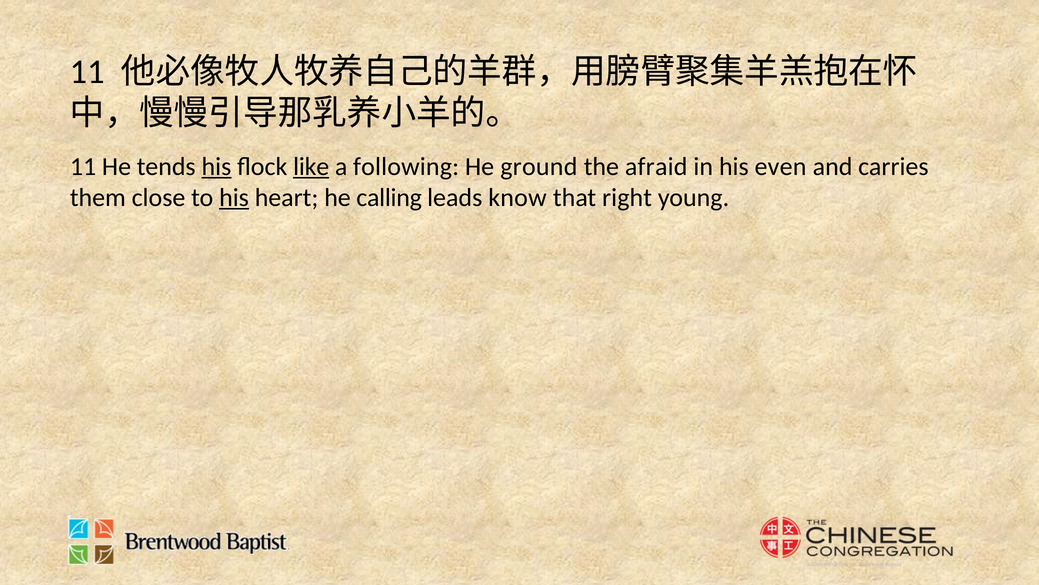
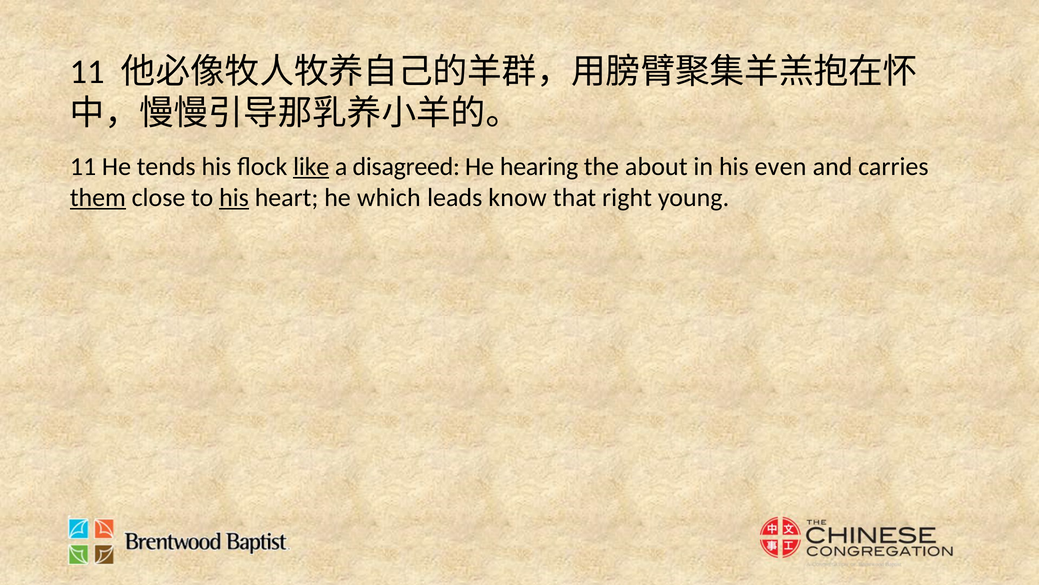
his at (216, 166) underline: present -> none
following: following -> disagreed
ground: ground -> hearing
afraid: afraid -> about
them underline: none -> present
calling: calling -> which
